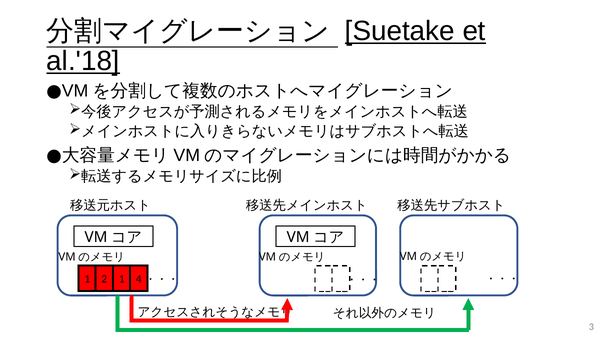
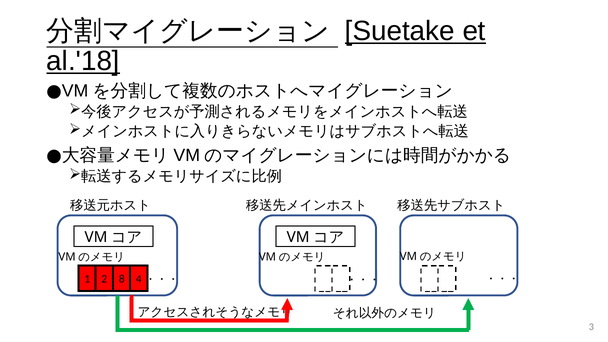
2 1: 1 -> 8
